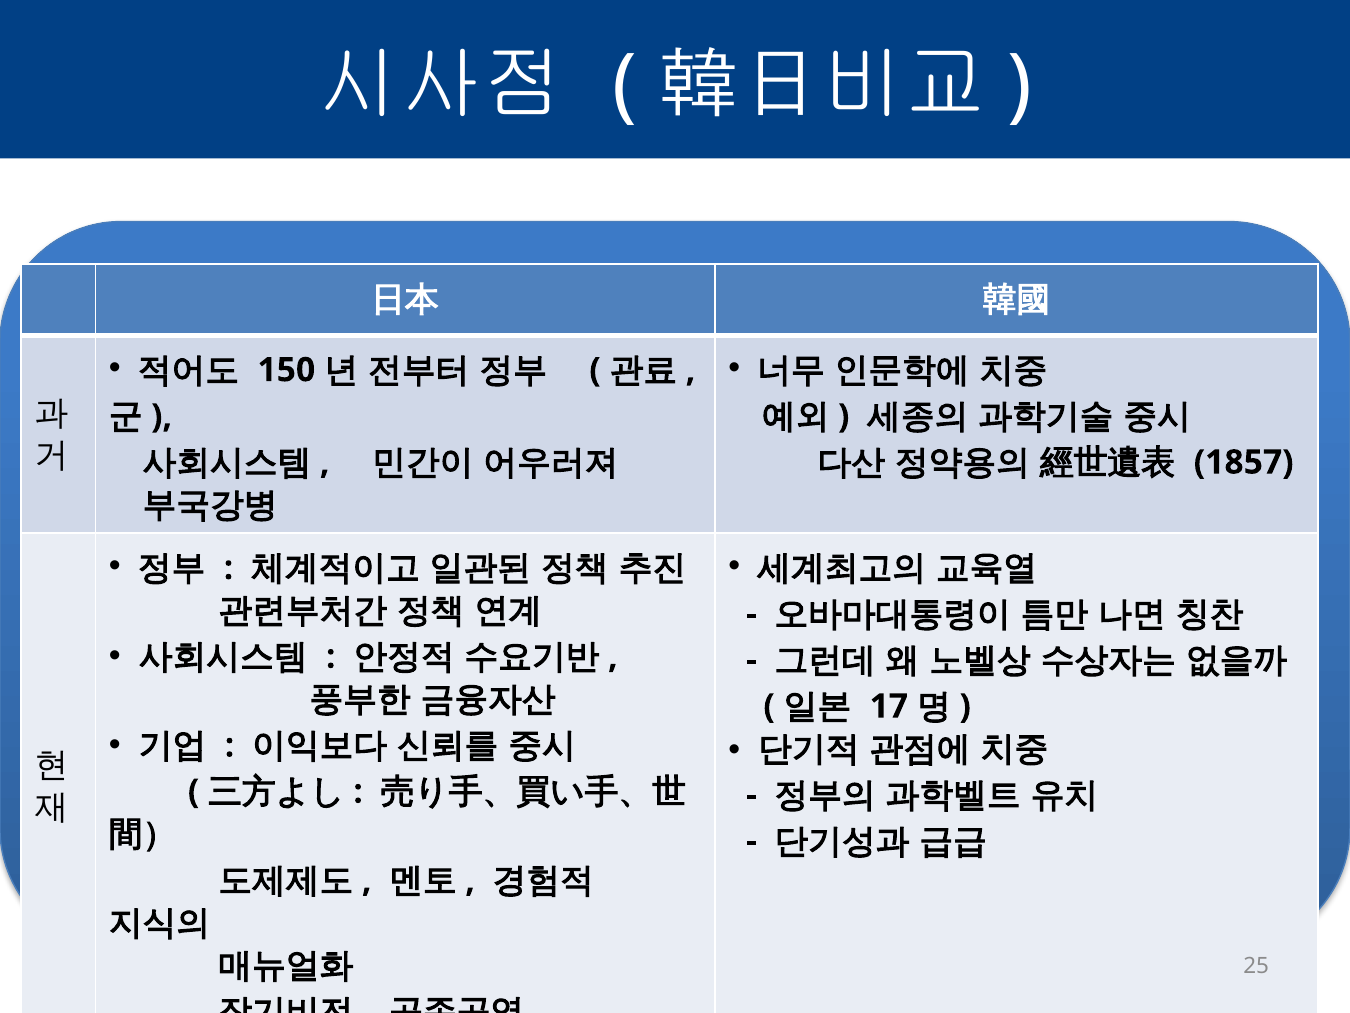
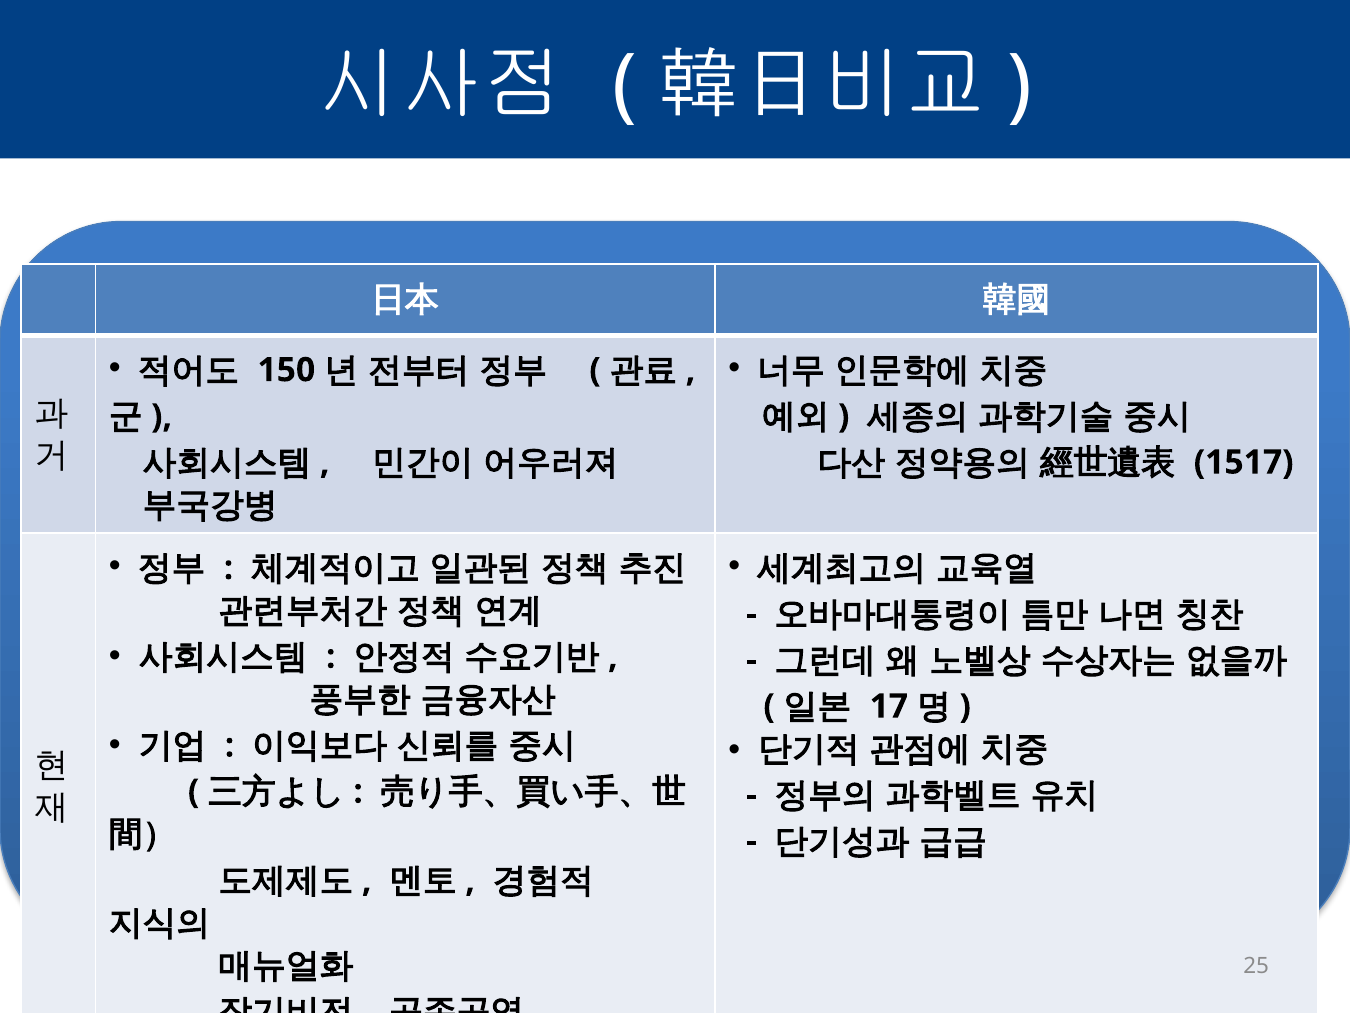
1857: 1857 -> 1517
